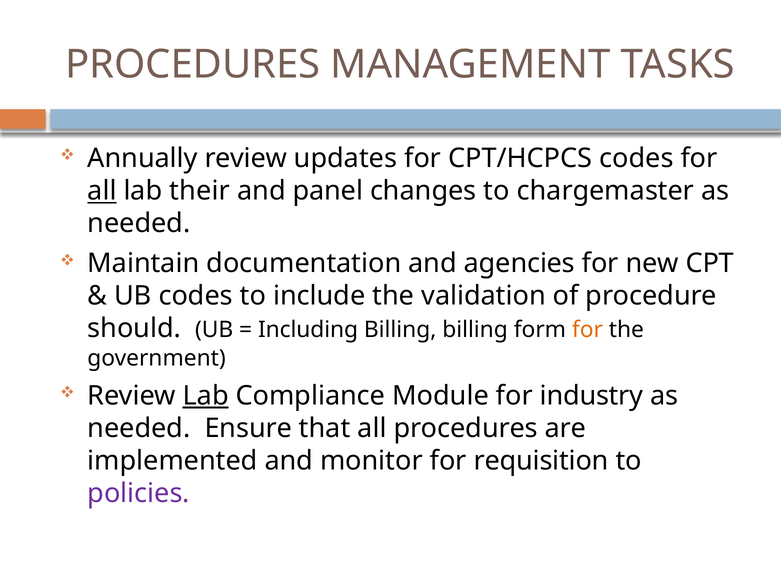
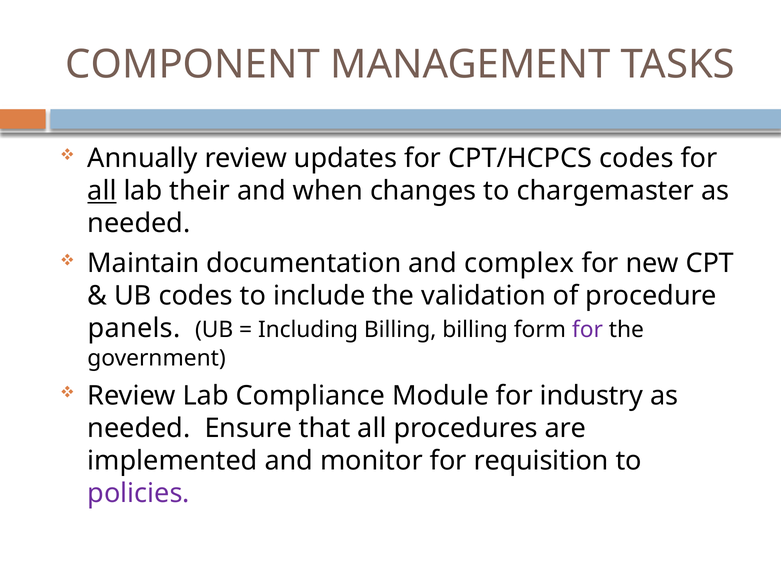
PROCEDURES at (193, 65): PROCEDURES -> COMPONENT
panel: panel -> when
agencies: agencies -> complex
should: should -> panels
for at (587, 330) colour: orange -> purple
Lab at (206, 396) underline: present -> none
